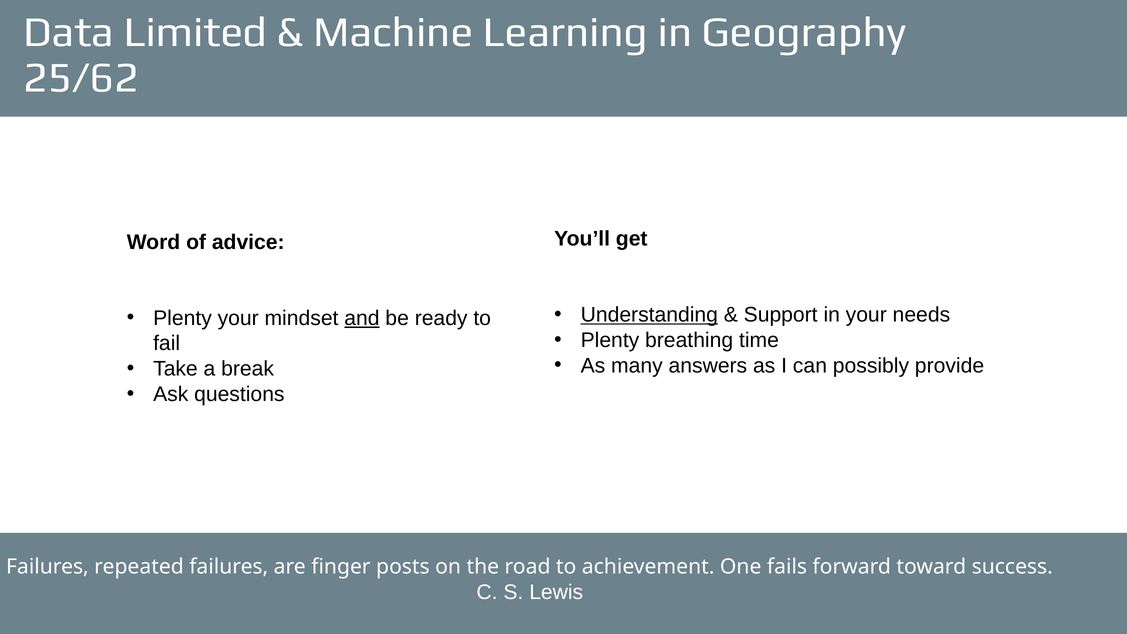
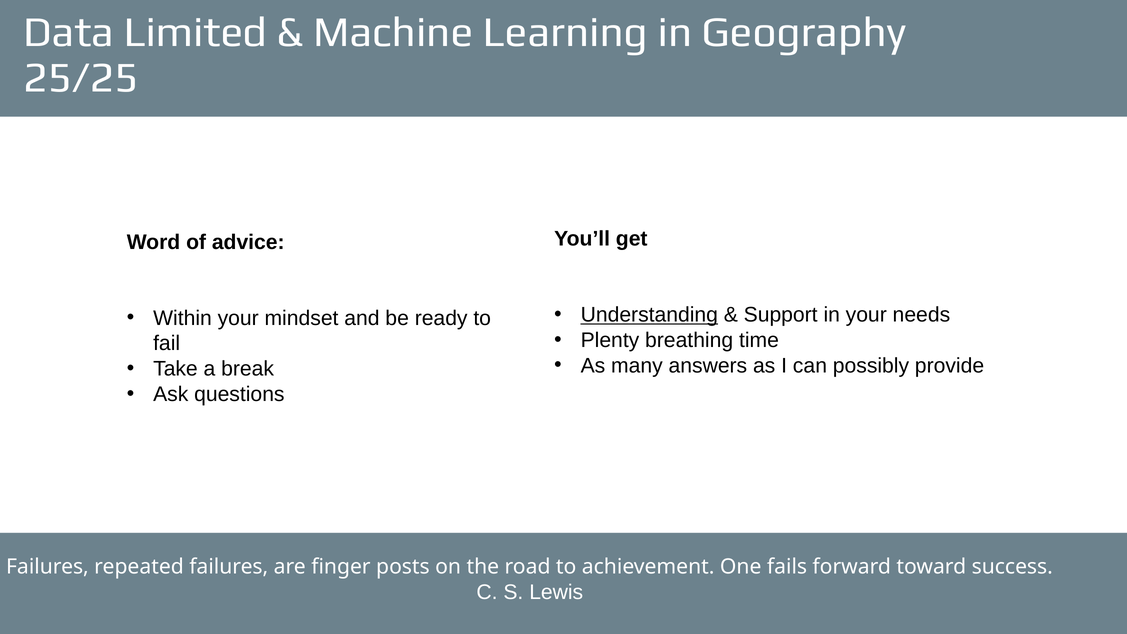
25/62: 25/62 -> 25/25
Plenty at (183, 318): Plenty -> Within
and underline: present -> none
